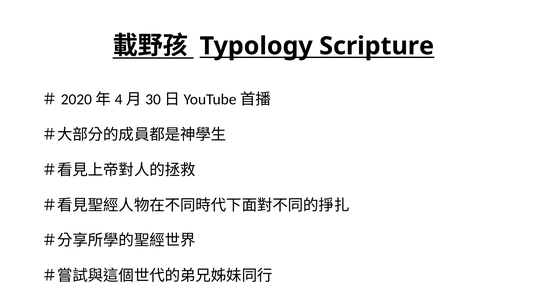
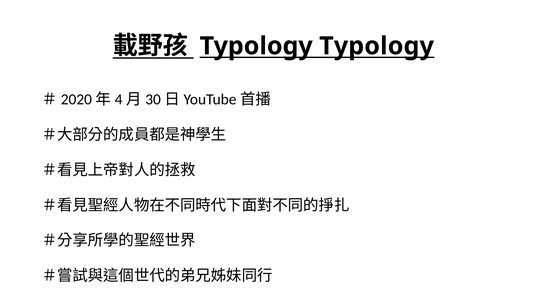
Typology Scripture: Scripture -> Typology
